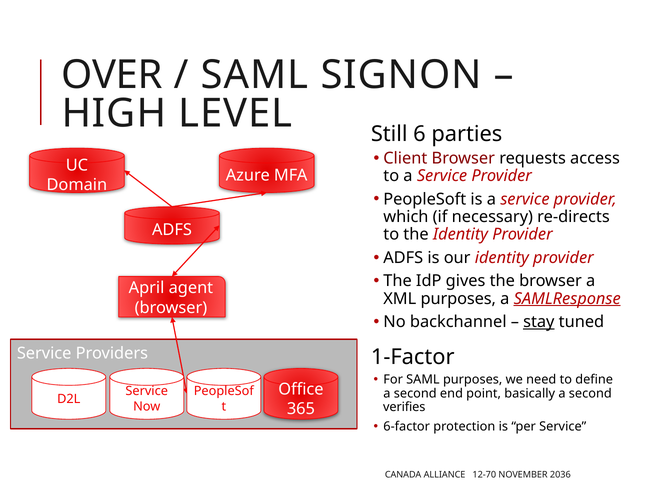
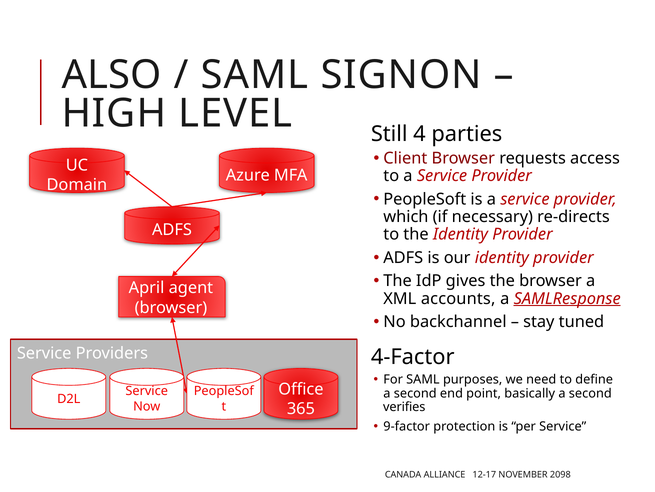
OVER: OVER -> ALSO
6: 6 -> 4
XML purposes: purposes -> accounts
stay underline: present -> none
1-Factor: 1-Factor -> 4-Factor
6-factor: 6-factor -> 9-factor
12-70: 12-70 -> 12-17
2036: 2036 -> 2098
